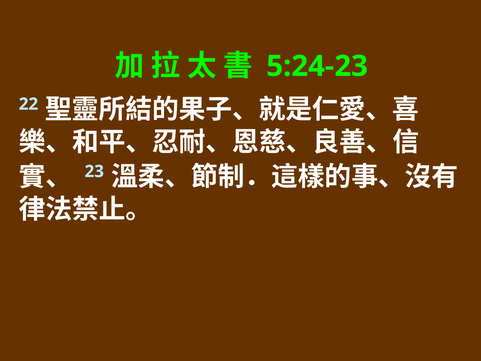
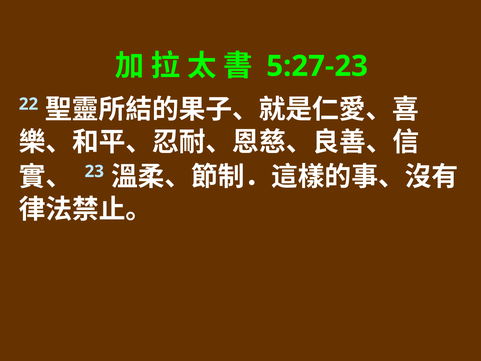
5:24-23: 5:24-23 -> 5:27-23
